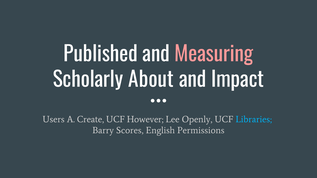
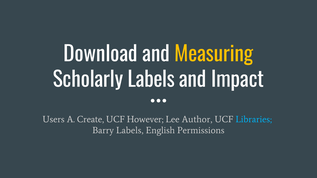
Published: Published -> Download
Measuring colour: pink -> yellow
Scholarly About: About -> Labels
Openly: Openly -> Author
Barry Scores: Scores -> Labels
